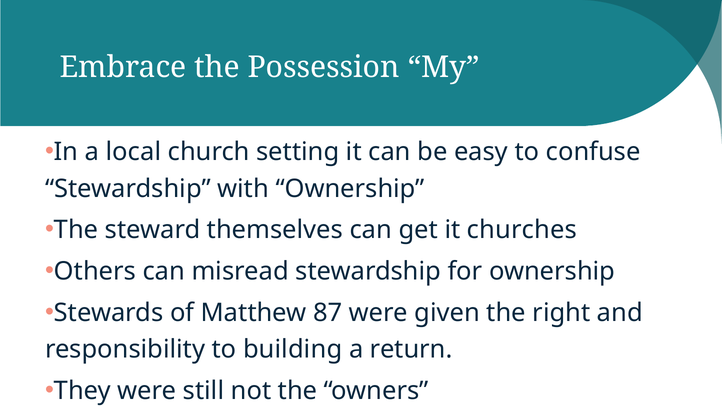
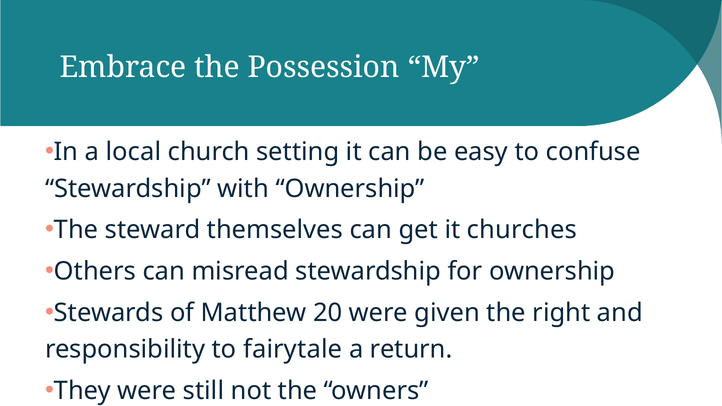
87: 87 -> 20
building: building -> fairytale
